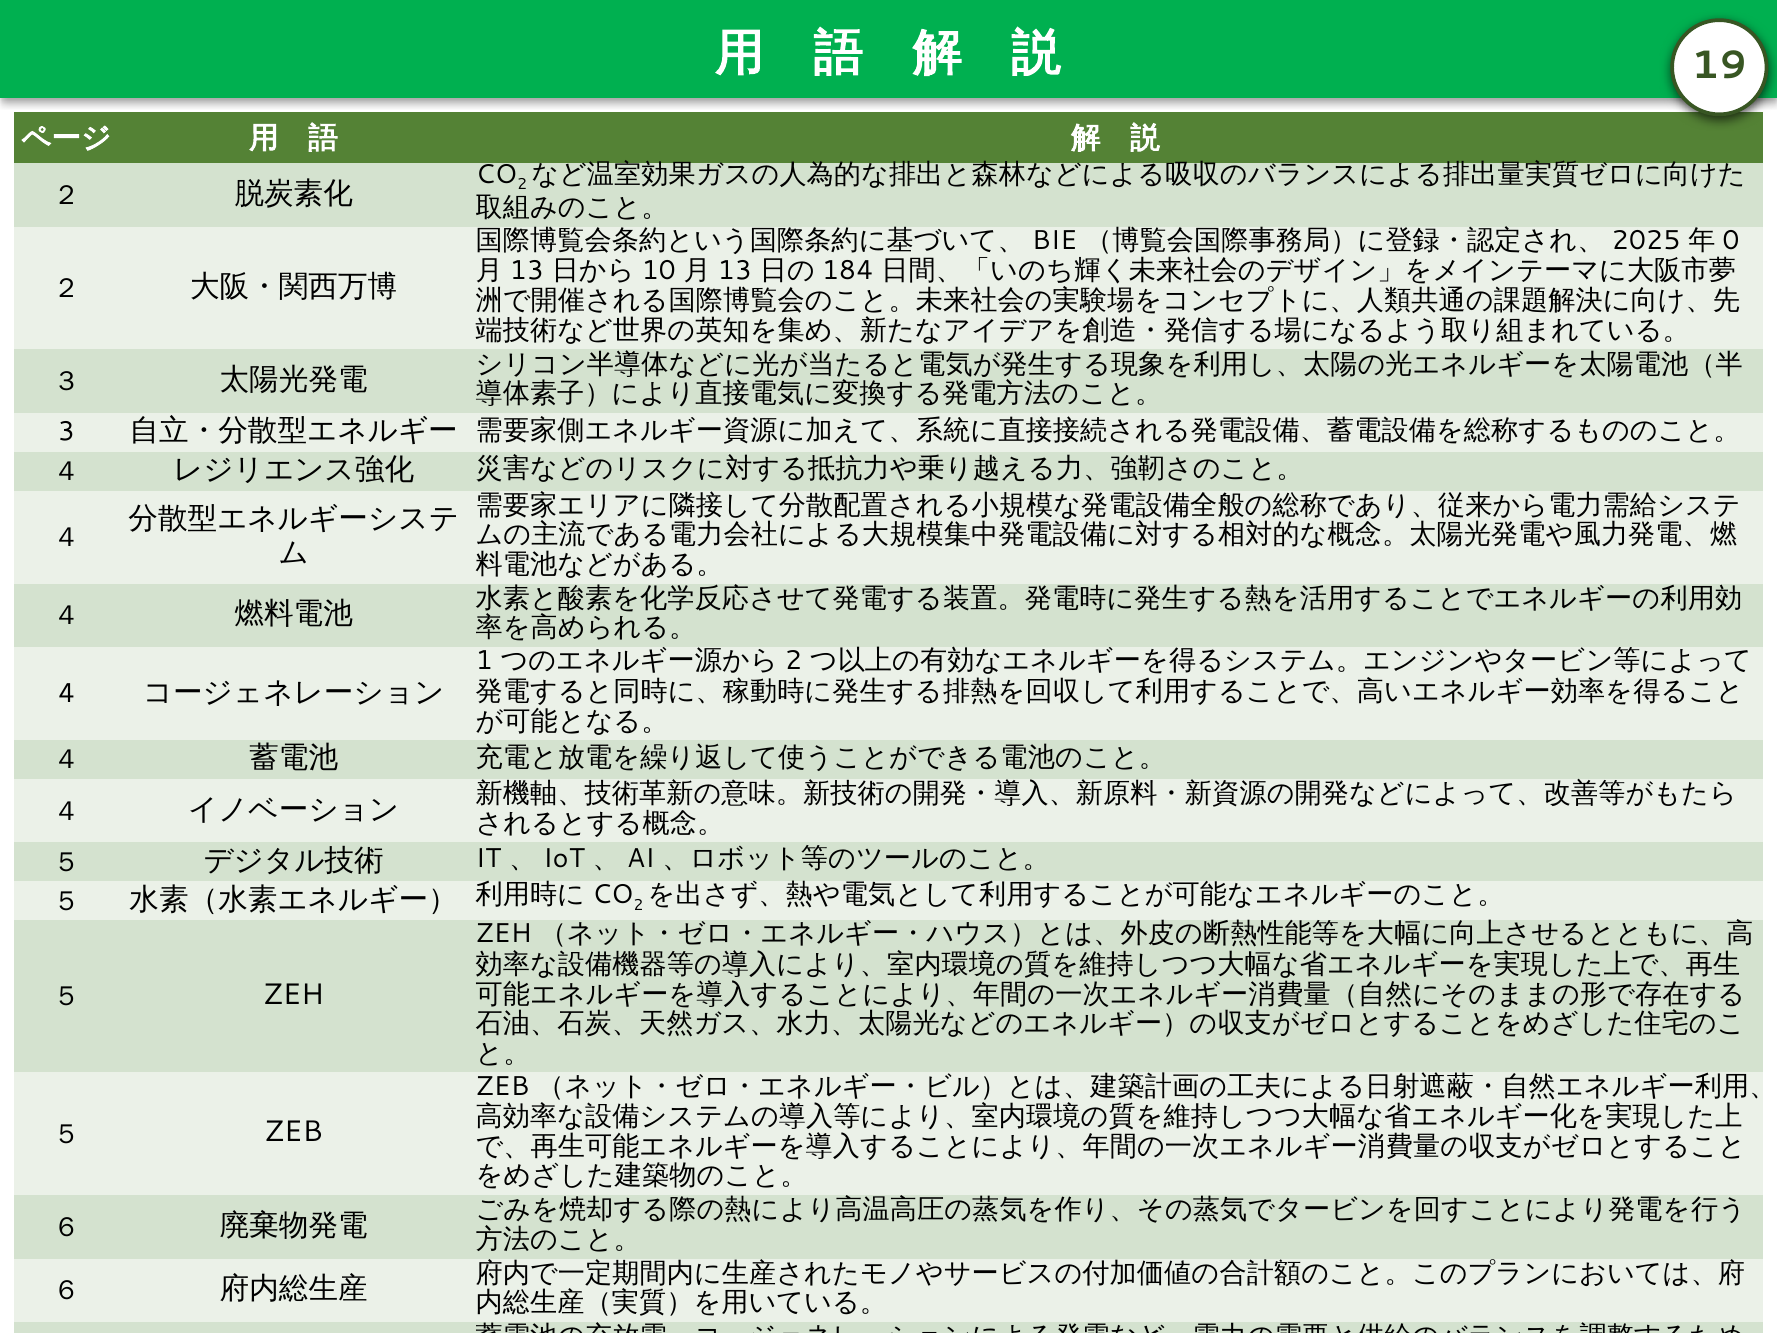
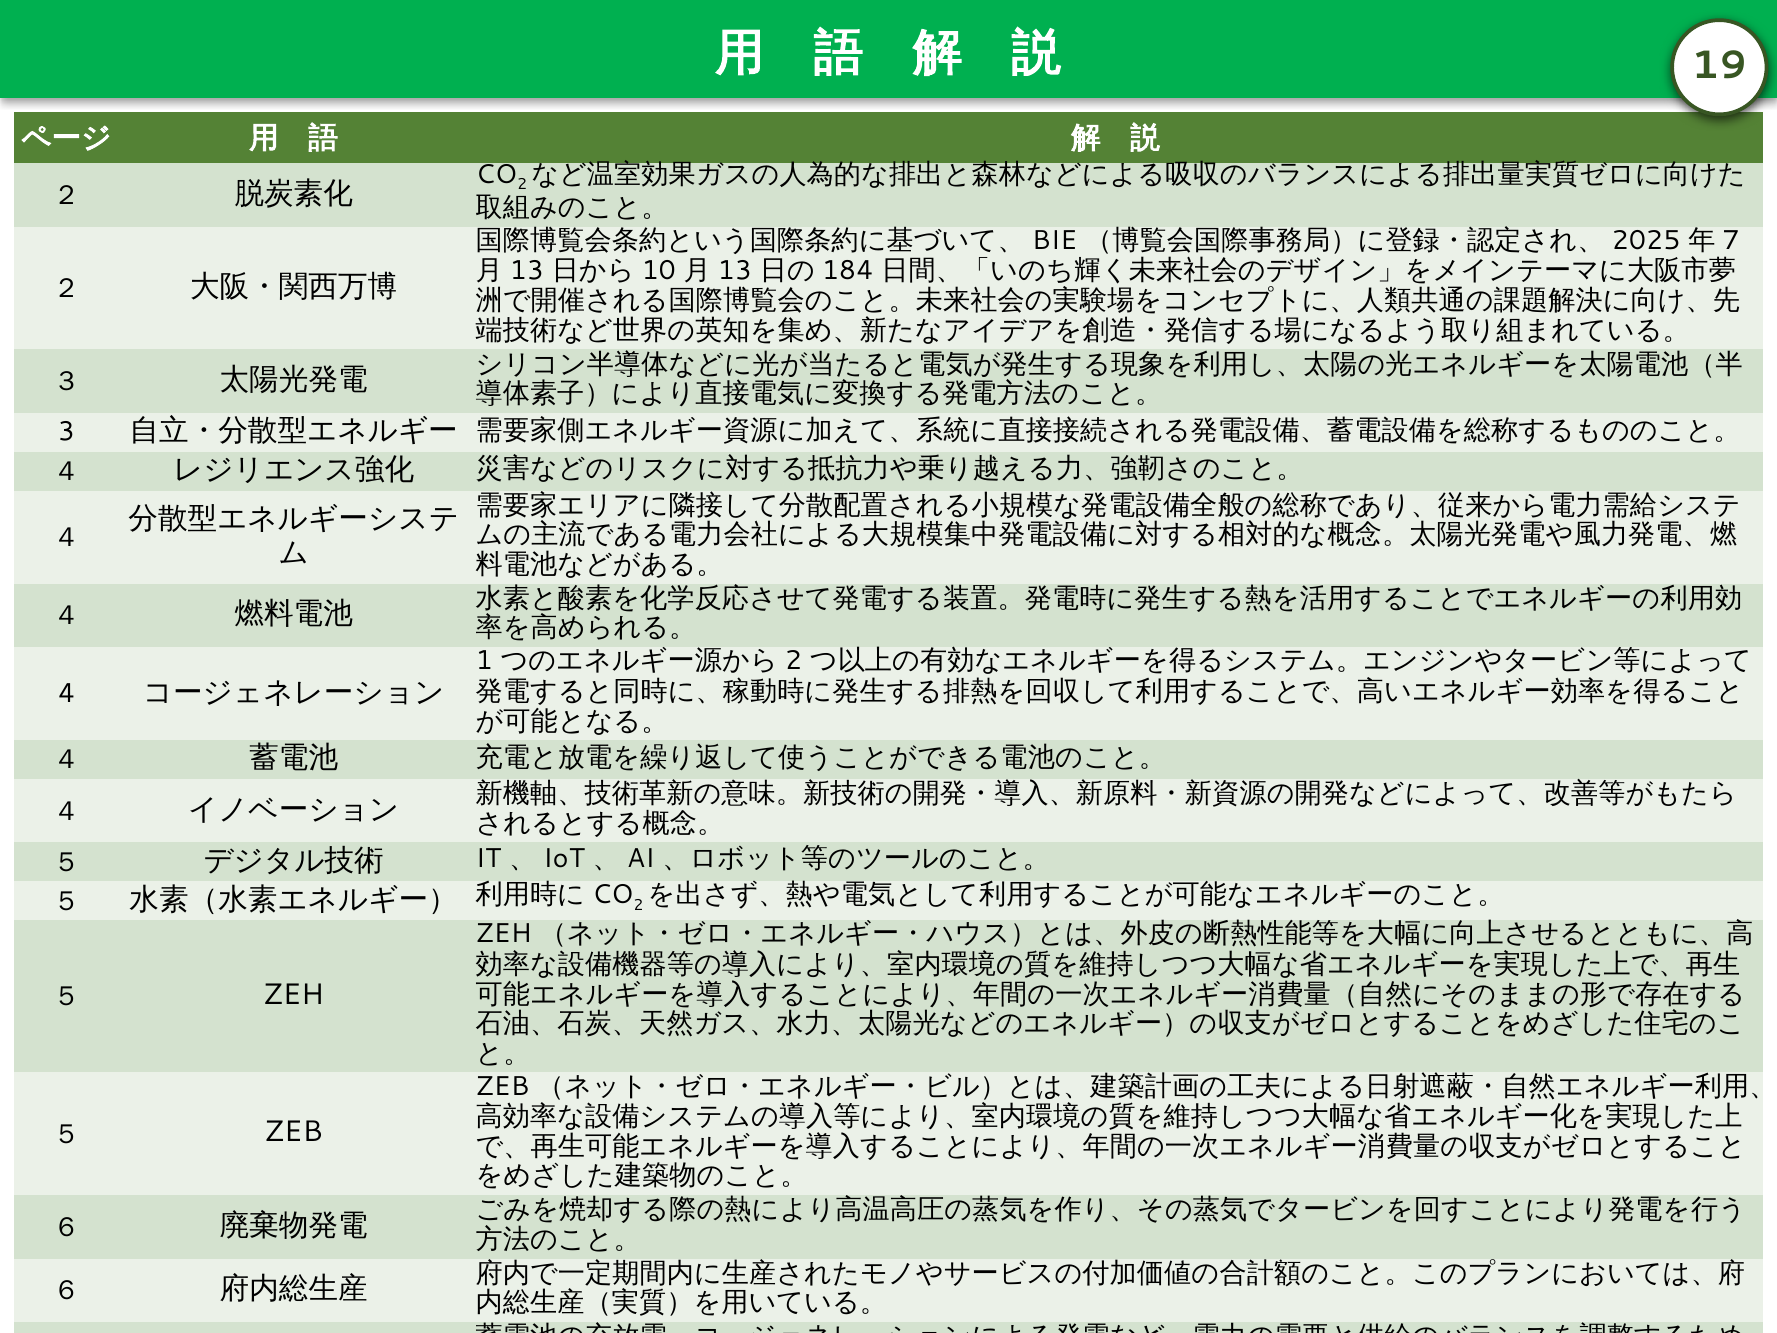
0: 0 -> 7
